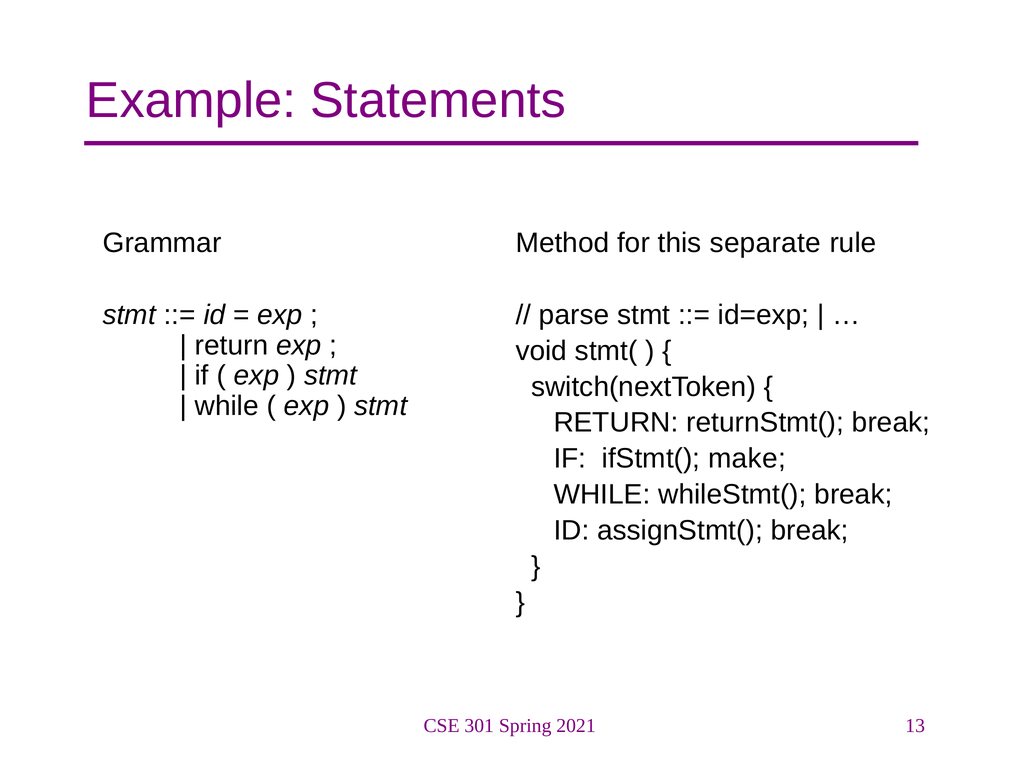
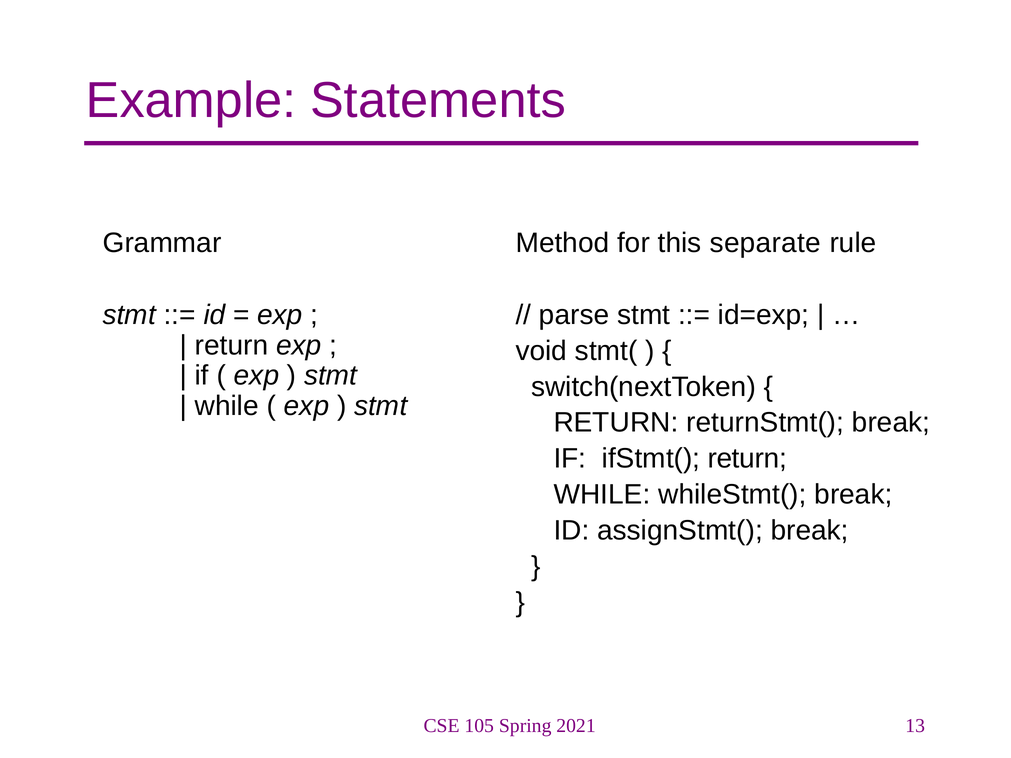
ifStmt( make: make -> return
301: 301 -> 105
